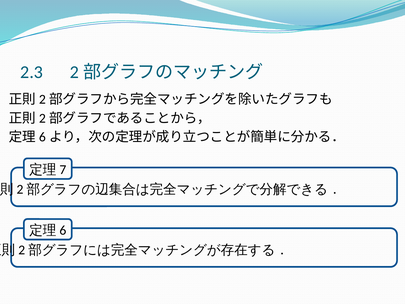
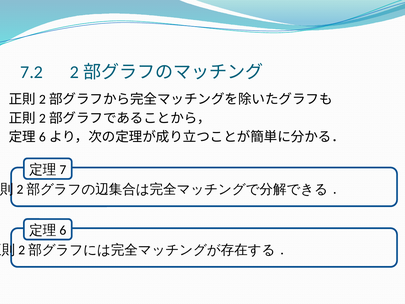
2.3: 2.3 -> 7.2
